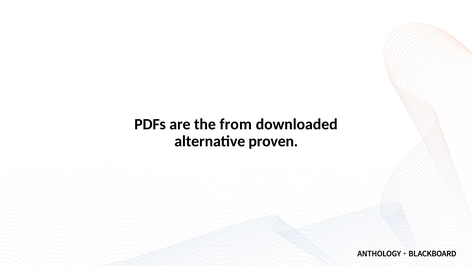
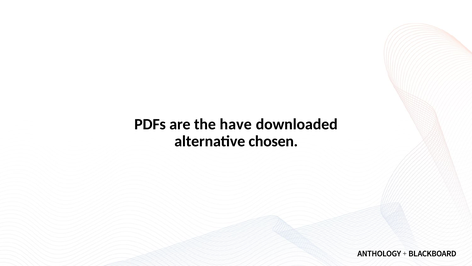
from: from -> have
proven: proven -> chosen
